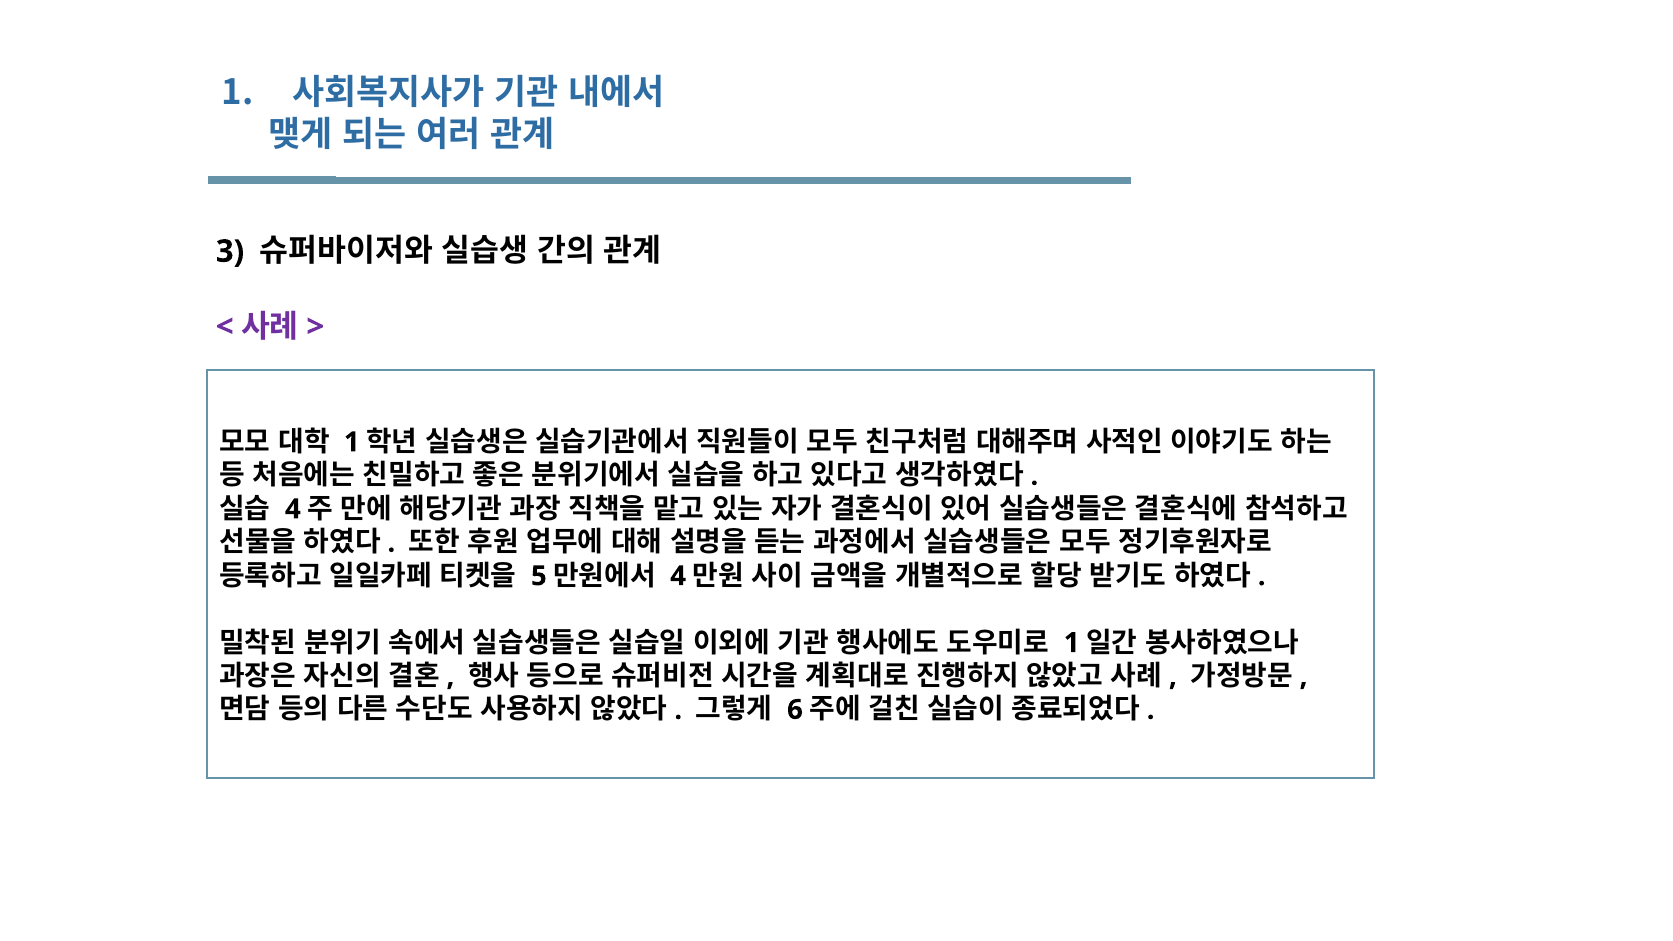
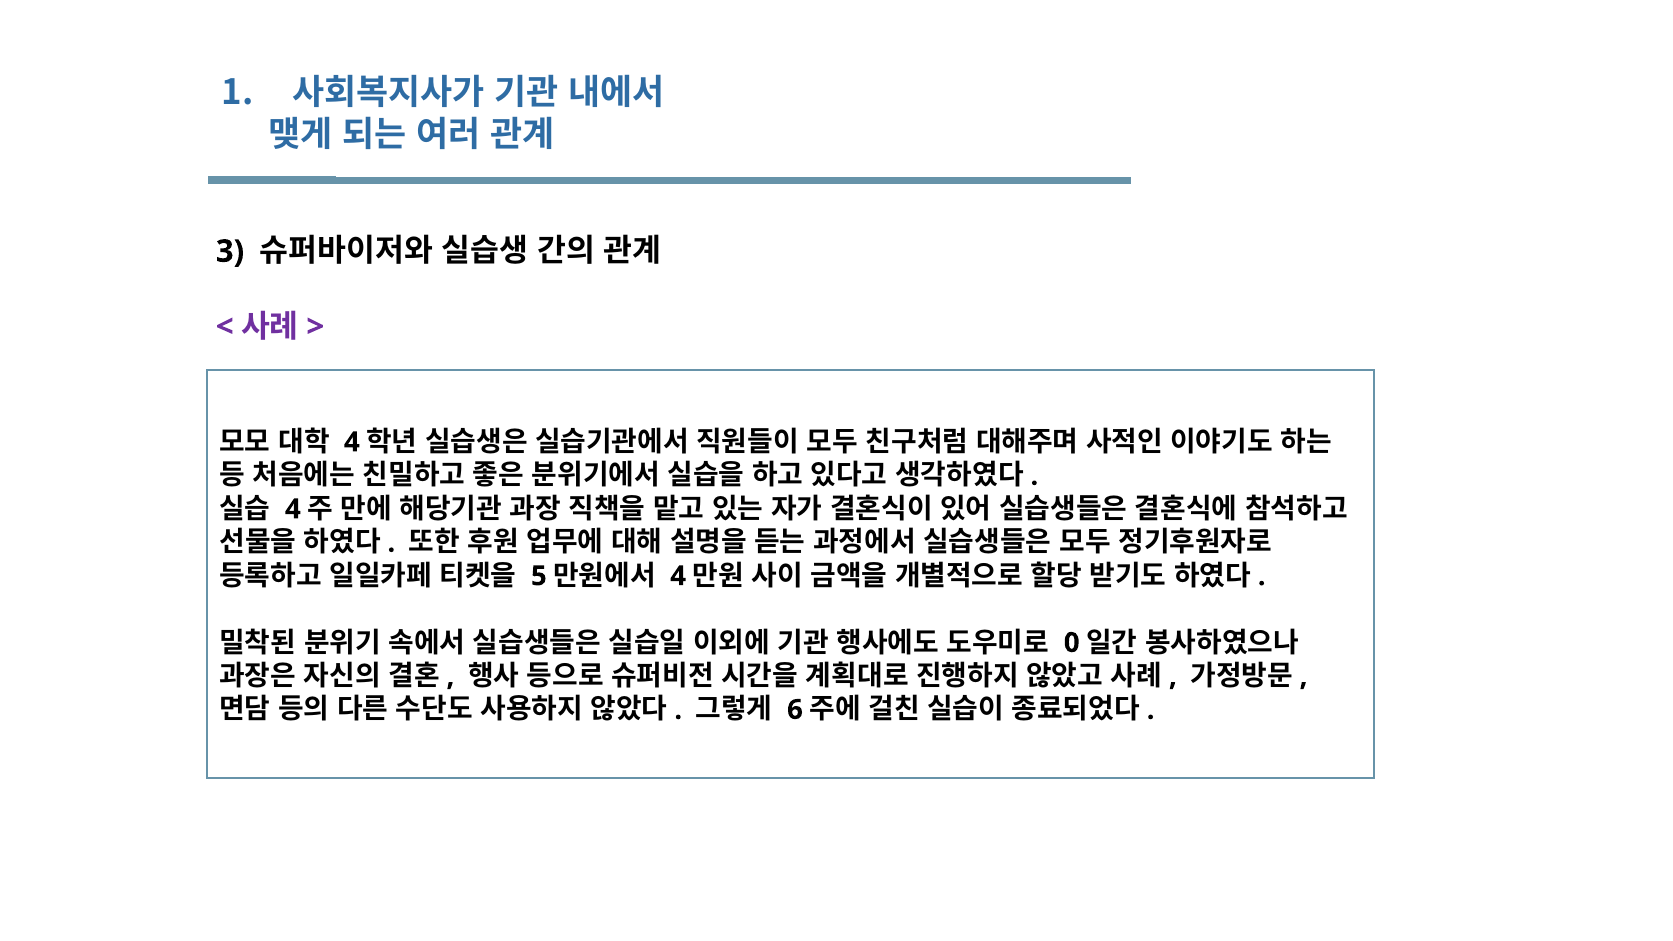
1 at (352, 442): 1 -> 4
1 at (1072, 643): 1 -> 0
